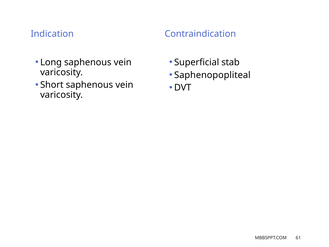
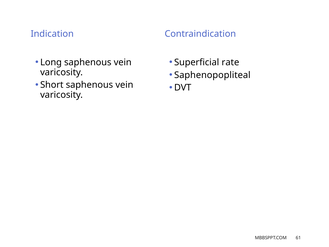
stab: stab -> rate
